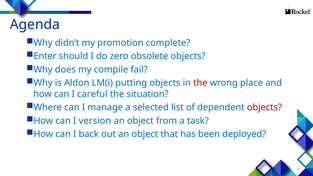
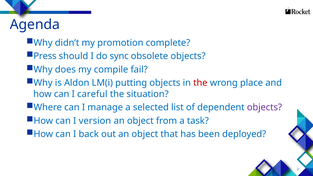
Enter: Enter -> Press
zero: zero -> sync
objects at (264, 107) colour: red -> purple
